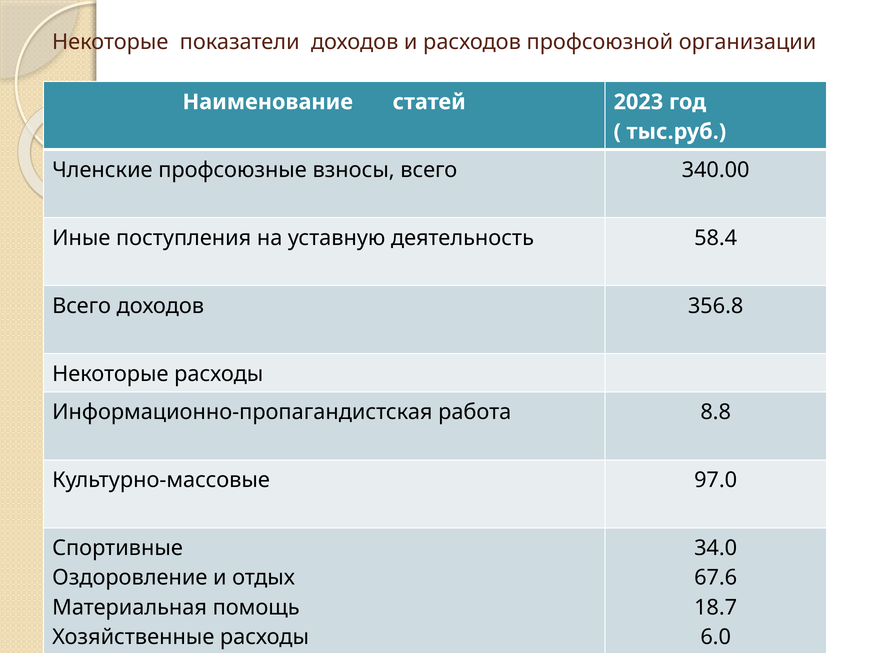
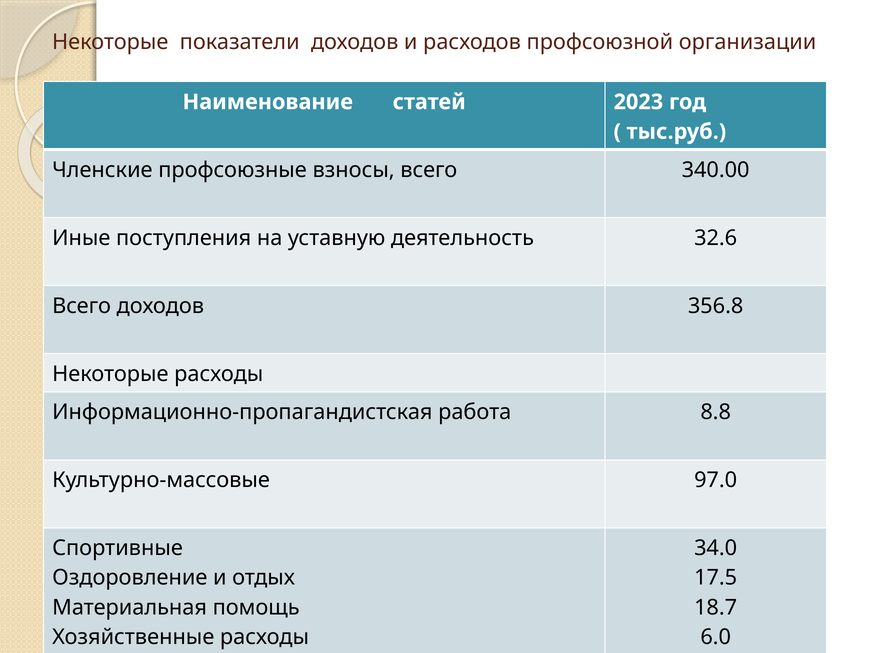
58.4: 58.4 -> 32.6
67.6: 67.6 -> 17.5
